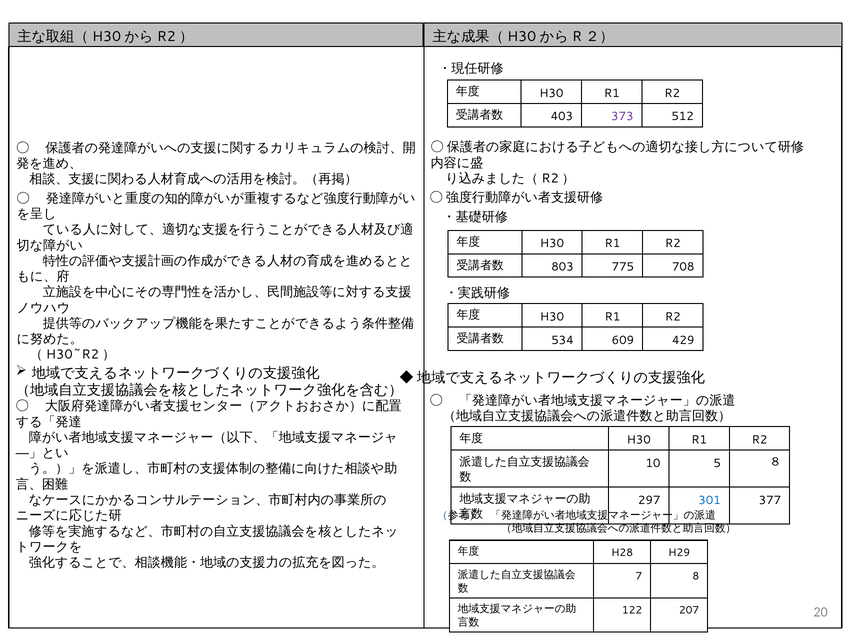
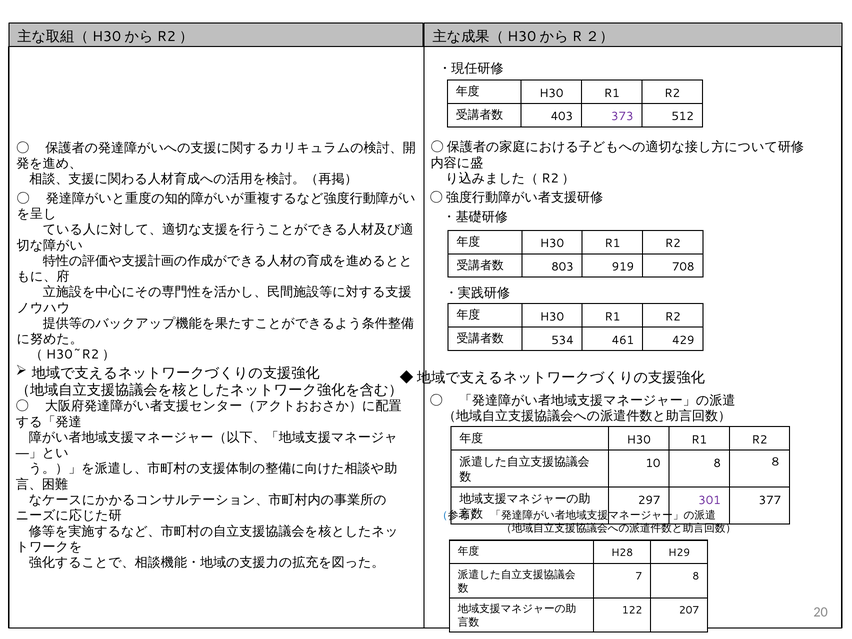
775: 775 -> 919
609: 609 -> 461
10 5: 5 -> 8
301 colour: blue -> purple
